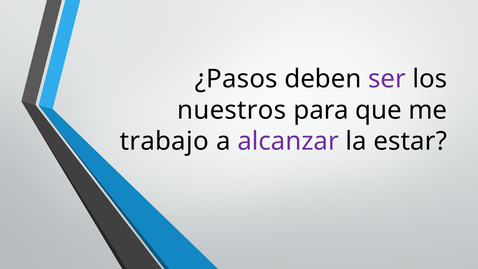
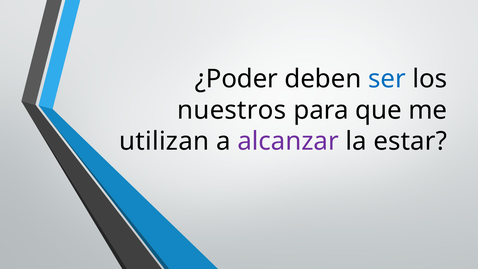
¿Pasos: ¿Pasos -> ¿Poder
ser colour: purple -> blue
trabajo: trabajo -> utilizan
